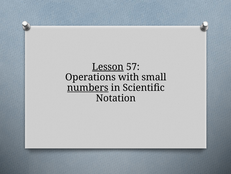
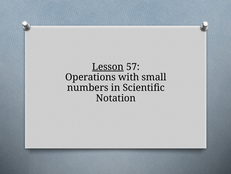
numbers underline: present -> none
